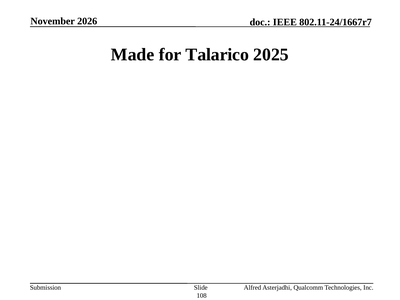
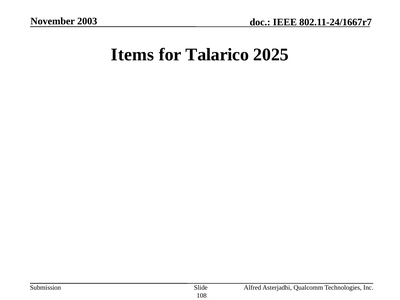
2026: 2026 -> 2003
Made: Made -> Items
